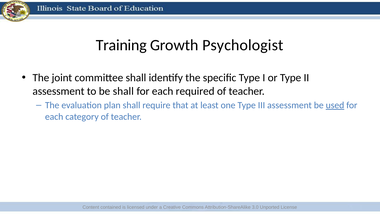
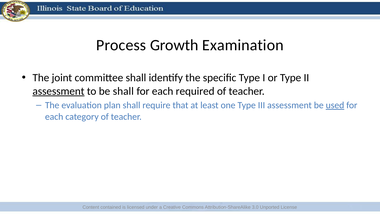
Training: Training -> Process
Psychologist: Psychologist -> Examination
assessment at (58, 91) underline: none -> present
